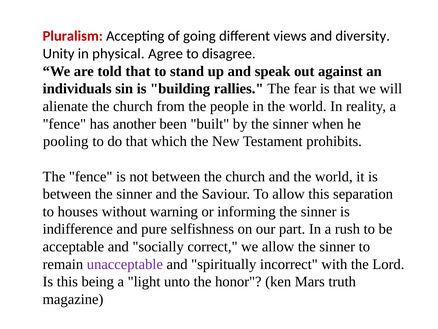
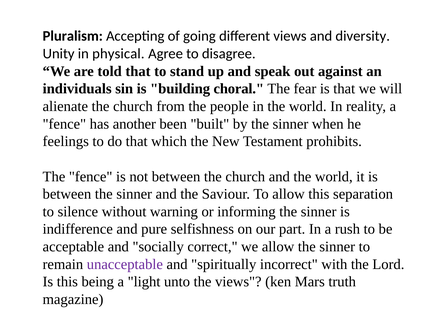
Pluralism colour: red -> black
rallies: rallies -> choral
pooling: pooling -> feelings
houses: houses -> silence
the honor: honor -> views
